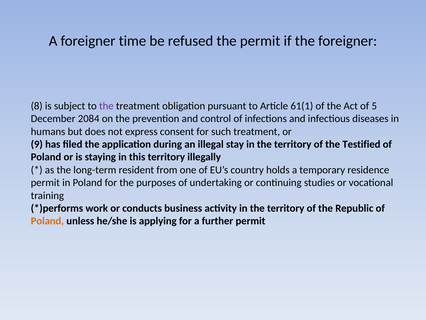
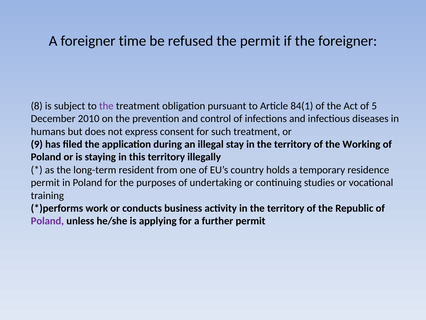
61(1: 61(1 -> 84(1
2084: 2084 -> 2010
Testified: Testified -> Working
Poland at (47, 221) colour: orange -> purple
